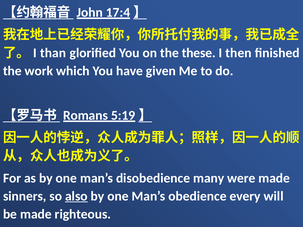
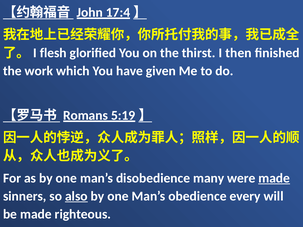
than: than -> flesh
these: these -> thirst
made at (274, 178) underline: none -> present
